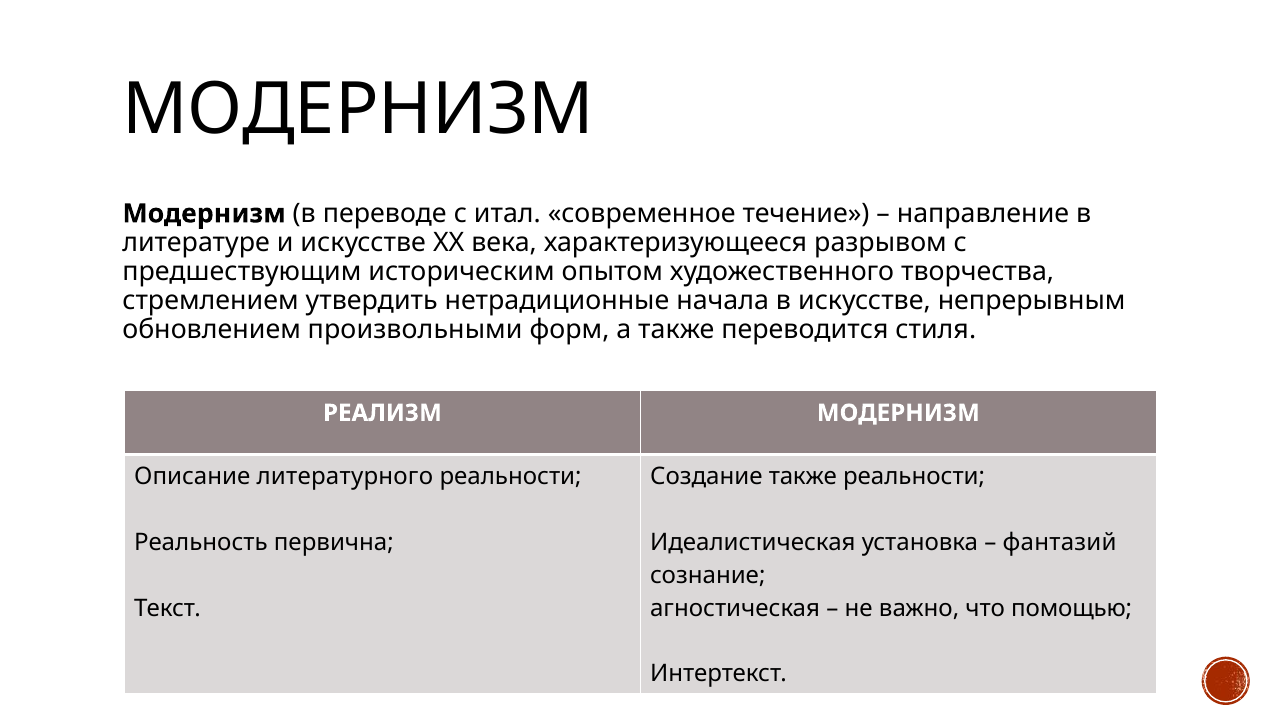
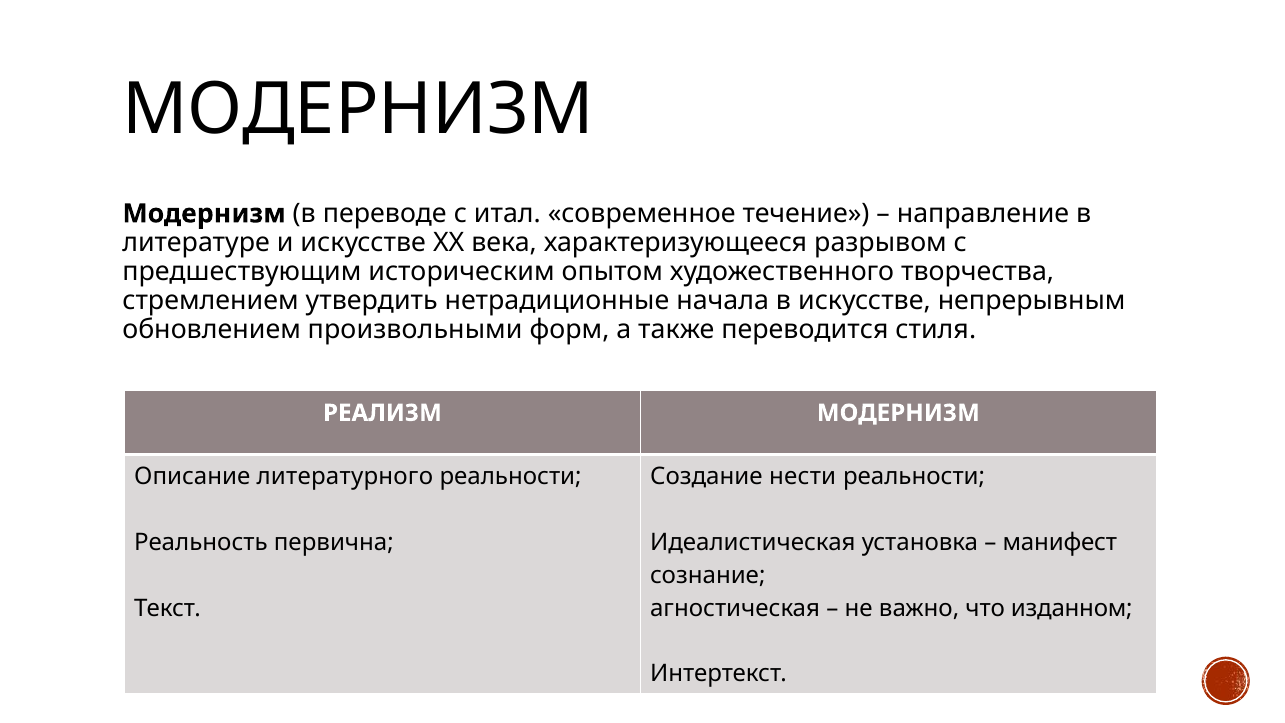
Создание также: также -> нести
фантазий: фантазий -> манифест
помощью: помощью -> изданном
